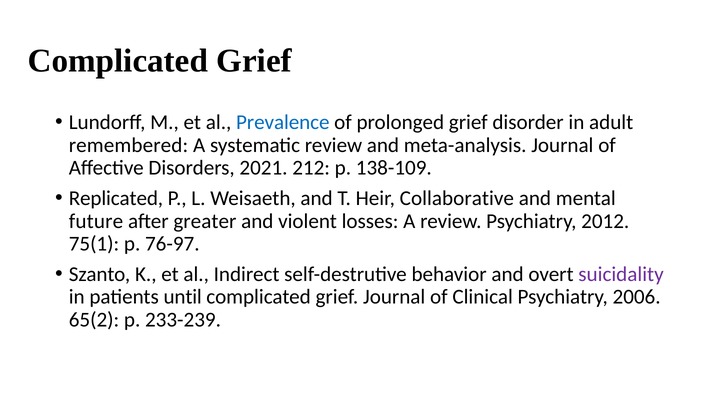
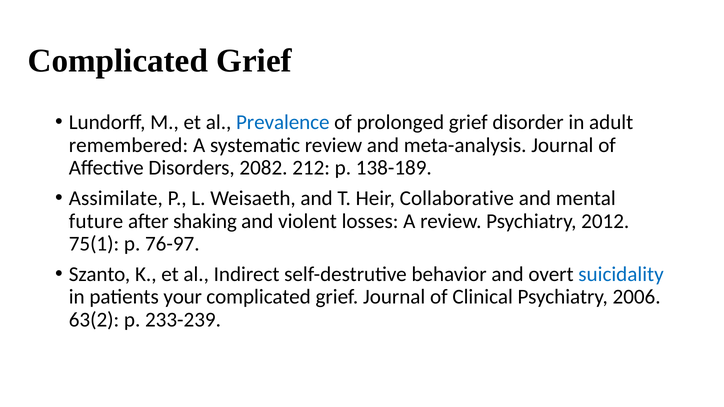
2021: 2021 -> 2082
138-109: 138-109 -> 138-189
Replicated: Replicated -> Assimilate
greater: greater -> shaking
suicidality colour: purple -> blue
until: until -> your
65(2: 65(2 -> 63(2
